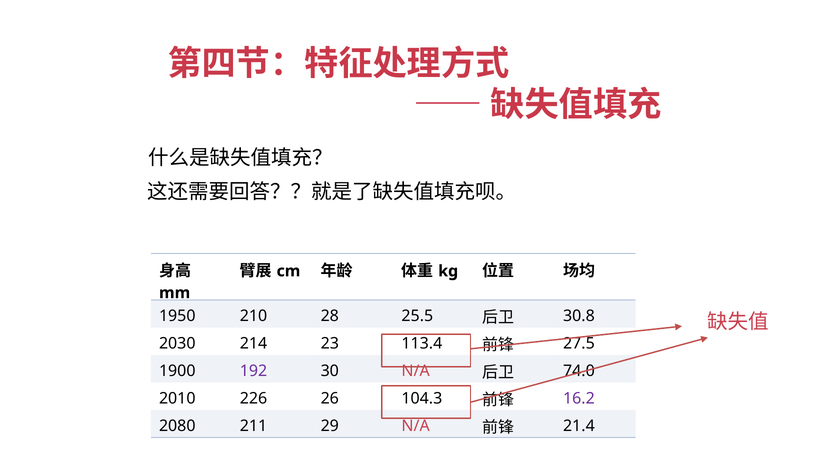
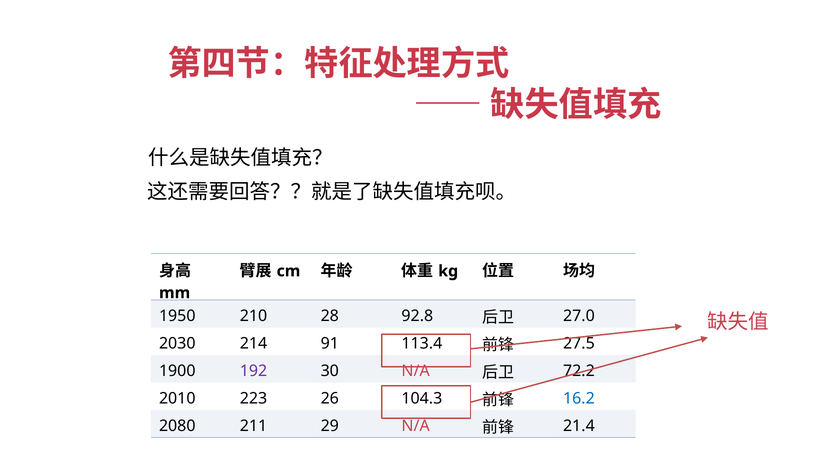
25.5: 25.5 -> 92.8
30.8: 30.8 -> 27.0
23: 23 -> 91
74.0: 74.0 -> 72.2
226: 226 -> 223
16.2 colour: purple -> blue
